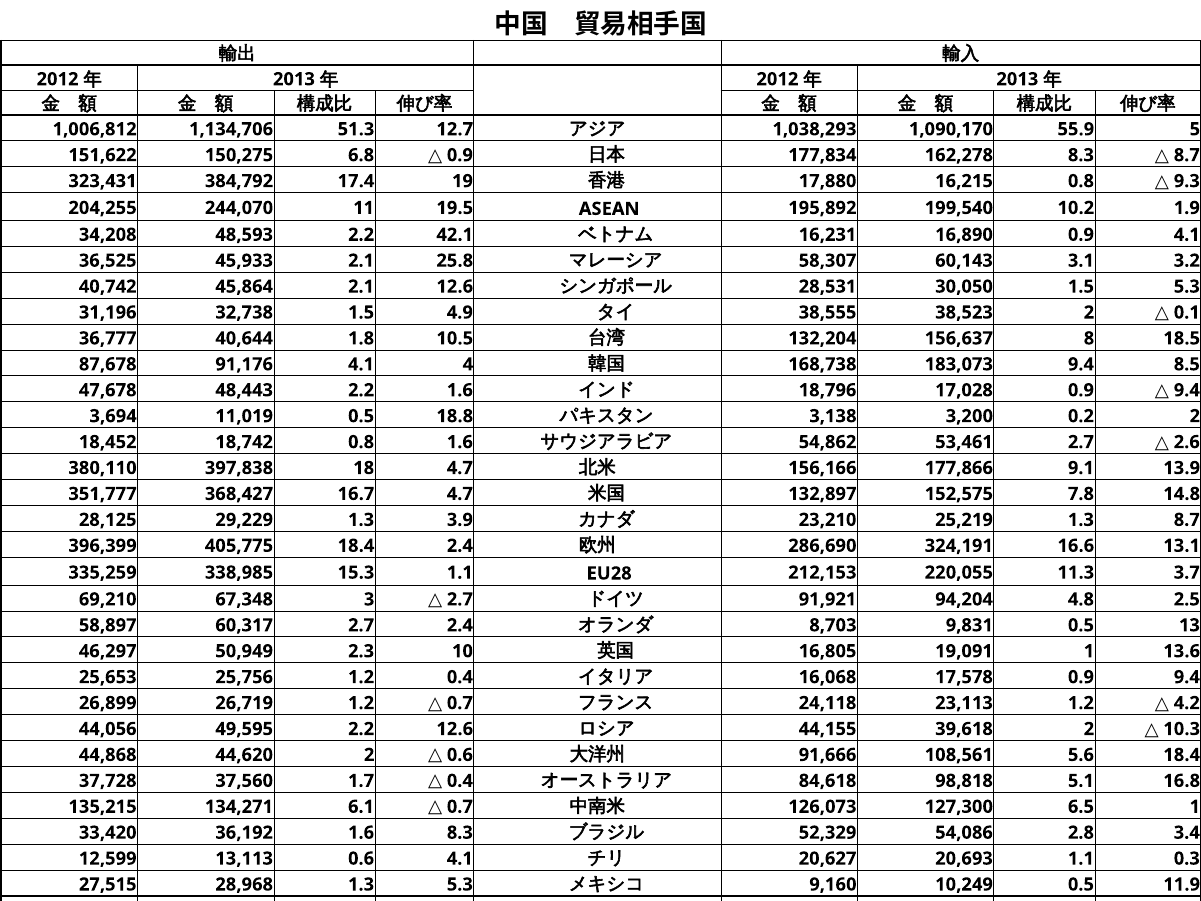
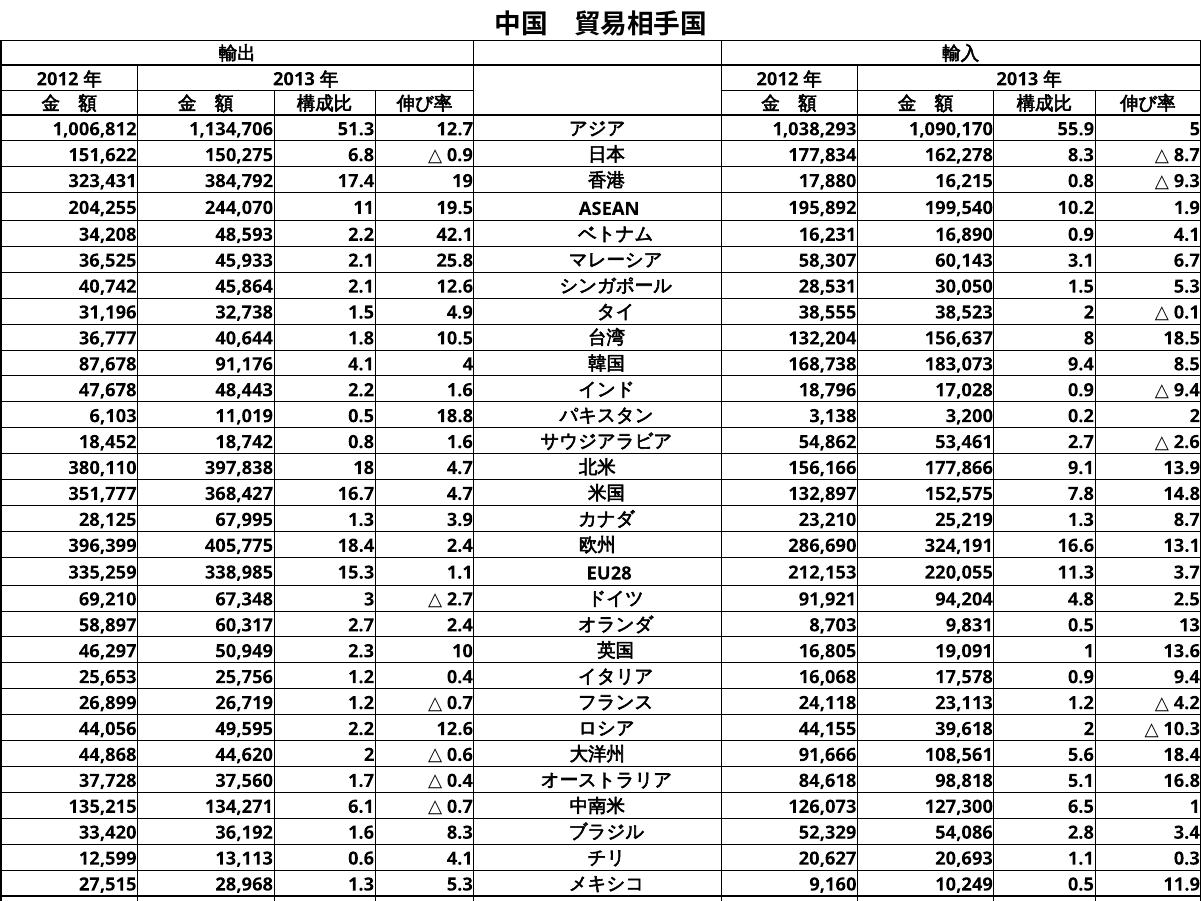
3.2: 3.2 -> 6.7
3,694: 3,694 -> 6,103
29,229: 29,229 -> 67,995
